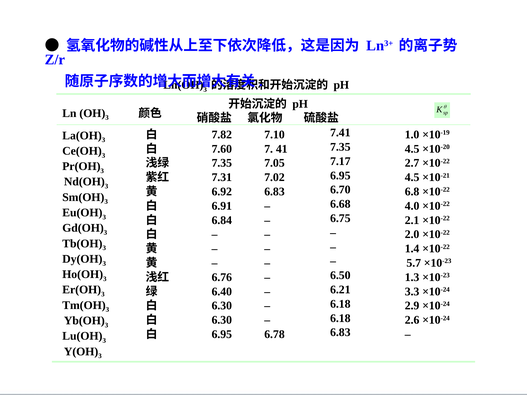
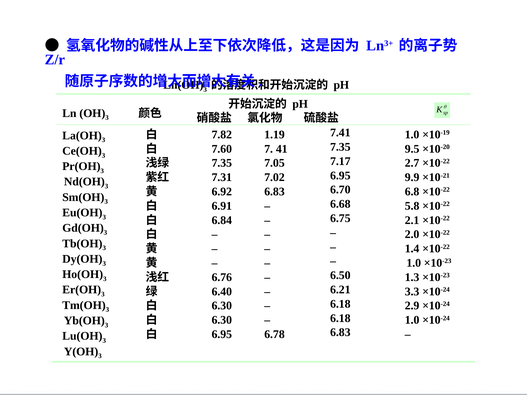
7.10: 7.10 -> 1.19
4.5 at (412, 149): 4.5 -> 9.5
4.5 at (412, 177): 4.5 -> 9.9
4.0: 4.0 -> 5.8
5.7 at (414, 263): 5.7 -> 1.0
2.6 at (412, 320): 2.6 -> 1.0
